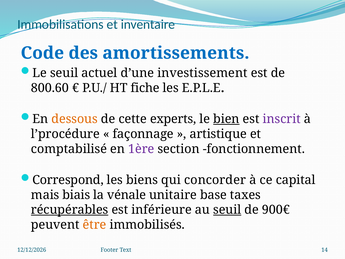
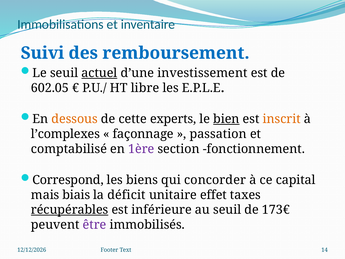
Code: Code -> Suivi
amortissements: amortissements -> remboursement
actuel underline: none -> present
800.60: 800.60 -> 602.05
fiche: fiche -> libre
inscrit colour: purple -> orange
l’procédure: l’procédure -> l’complexes
artistique: artistique -> passation
vénale: vénale -> déficit
base: base -> effet
seuil at (227, 210) underline: present -> none
900€: 900€ -> 173€
être colour: orange -> purple
